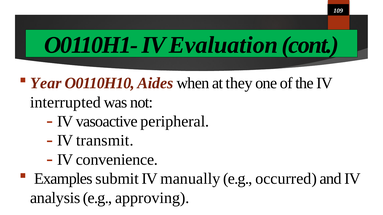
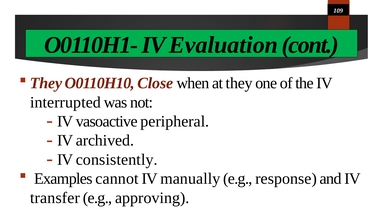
Year at (46, 83): Year -> They
Aides: Aides -> Close
transmit: transmit -> archived
convenience: convenience -> consistently
submit: submit -> cannot
occurred: occurred -> response
analysis: analysis -> transfer
